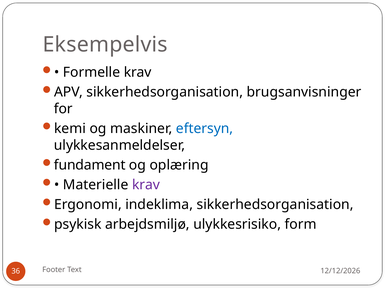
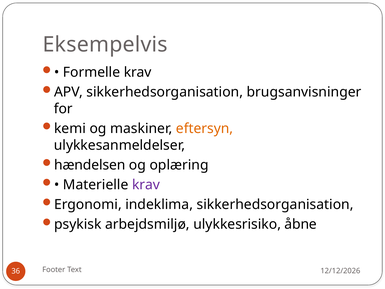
eftersyn colour: blue -> orange
fundament: fundament -> hændelsen
form: form -> åbne
